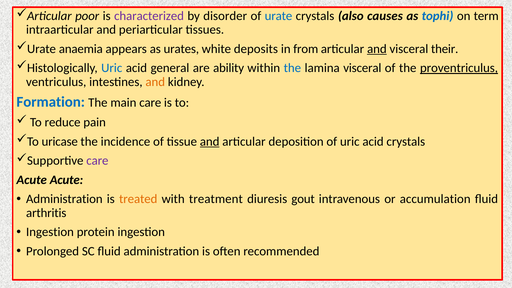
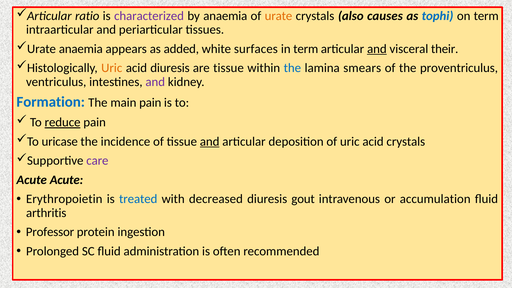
poor: poor -> ratio
by disorder: disorder -> anaemia
urate at (279, 16) colour: blue -> orange
urates: urates -> added
deposits: deposits -> surfaces
in from: from -> term
Uric at (112, 68) colour: blue -> orange
acid general: general -> diuresis
are ability: ability -> tissue
lamina visceral: visceral -> smears
proventriculus underline: present -> none
and at (155, 82) colour: orange -> purple
main care: care -> pain
reduce underline: none -> present
Administration at (64, 199): Administration -> Erythropoietin
treated colour: orange -> blue
treatment: treatment -> decreased
Ingestion at (50, 232): Ingestion -> Professor
